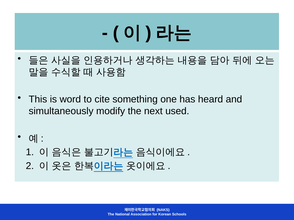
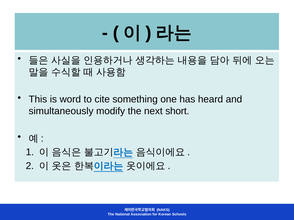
used: used -> short
